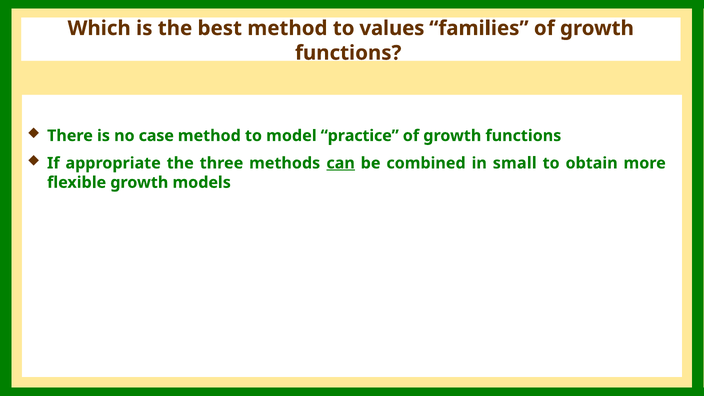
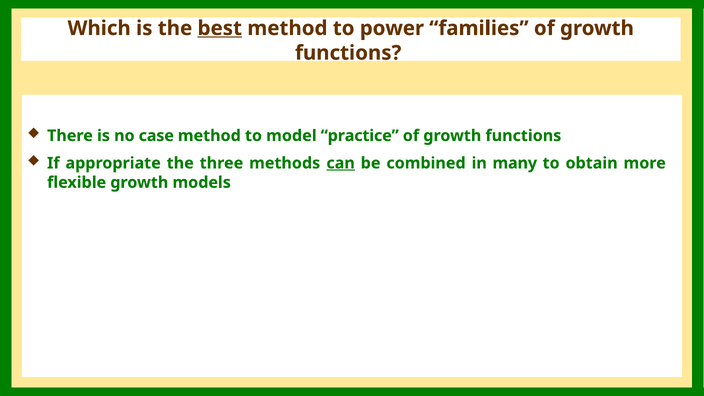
best underline: none -> present
values: values -> power
small: small -> many
